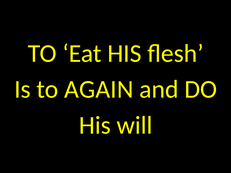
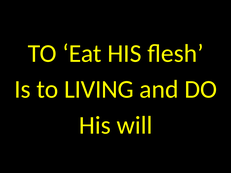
AGAIN: AGAIN -> LIVING
